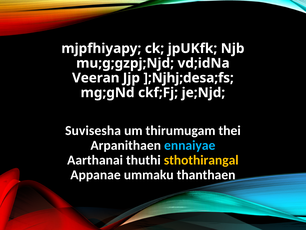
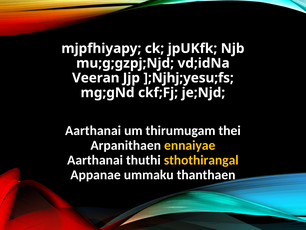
];Njhj;desa;fs: ];Njhj;desa;fs -> ];Njhj;yesu;fs
Suvisesha at (93, 130): Suvisesha -> Aarthanai
ennaiyae colour: light blue -> yellow
